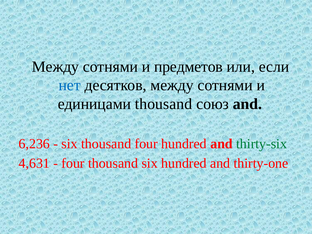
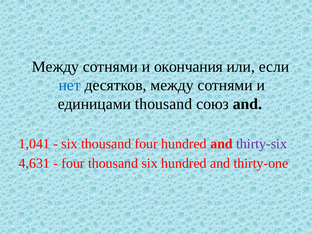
предметов: предметов -> окончания
6,236: 6,236 -> 1,041
thirty-six colour: green -> purple
